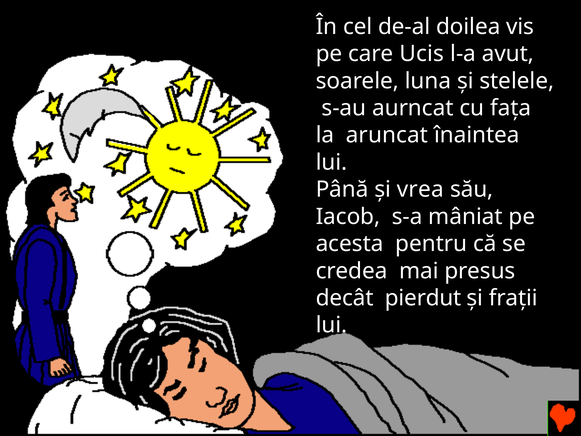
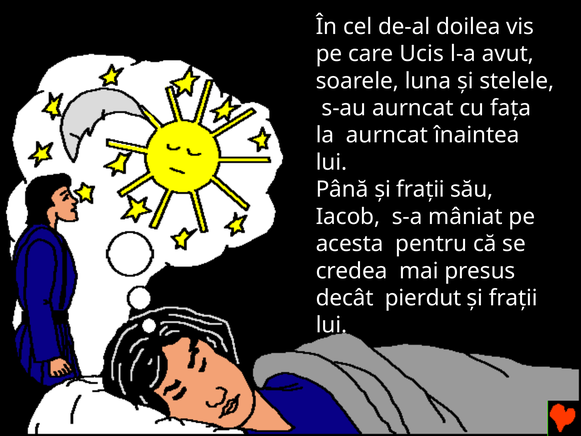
la aruncat: aruncat -> aurncat
Până şi vrea: vrea -> fraţii
